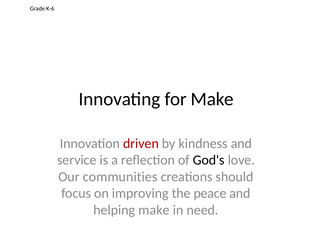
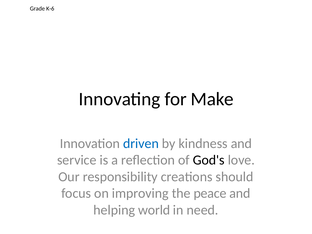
driven colour: red -> blue
communities: communities -> responsibility
helping make: make -> world
